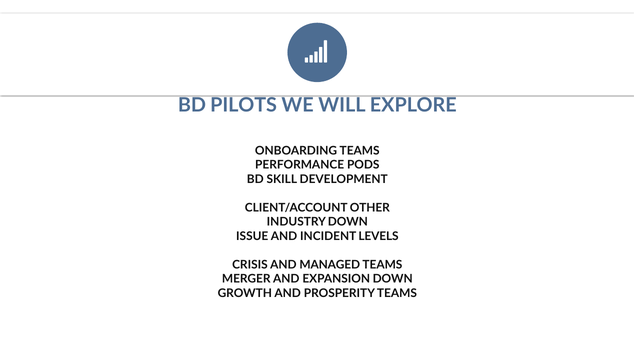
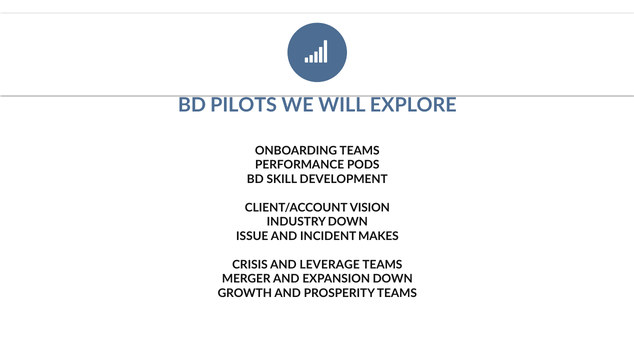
OTHER: OTHER -> VISION
LEVELS: LEVELS -> MAKES
MANAGED: MANAGED -> LEVERAGE
